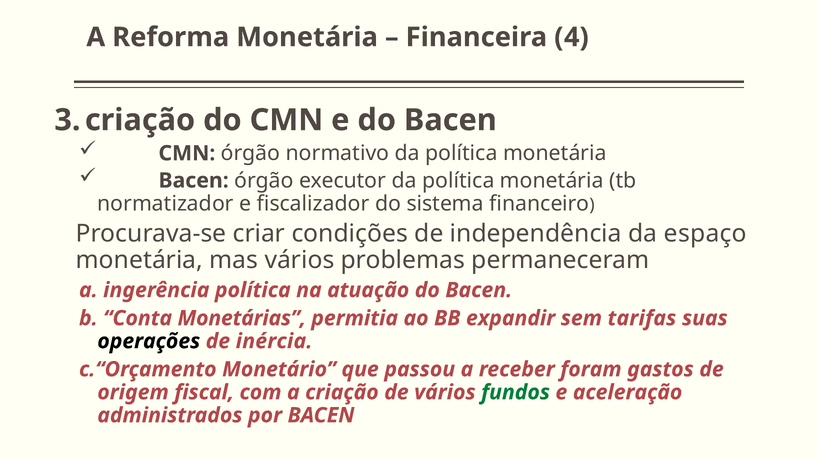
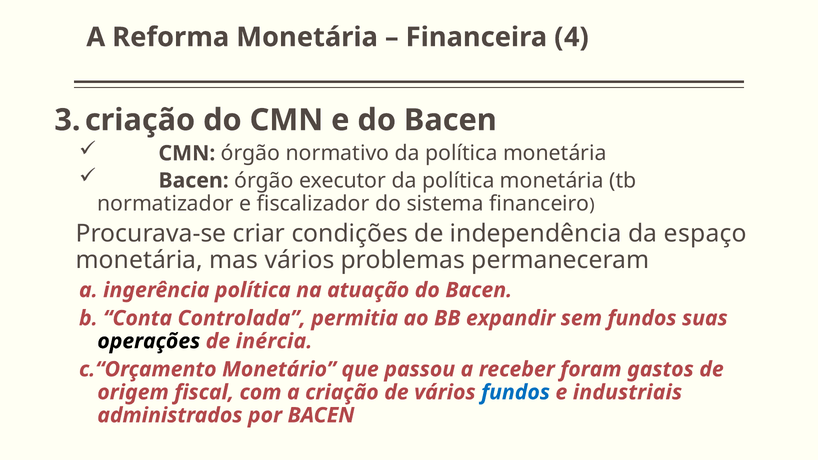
Monetárias: Monetárias -> Controlada
sem tarifas: tarifas -> fundos
fundos at (516, 392) colour: green -> blue
aceleração: aceleração -> industriais
